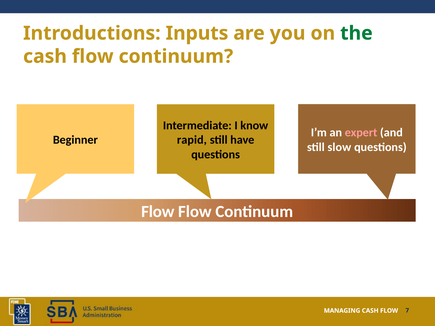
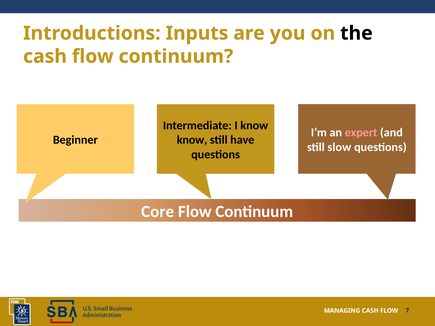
the colour: green -> black
rapid at (192, 140): rapid -> know
Flow at (158, 212): Flow -> Core
